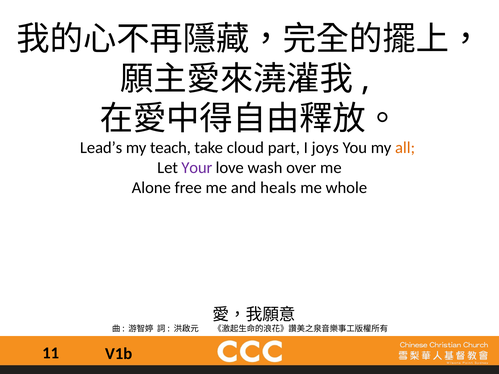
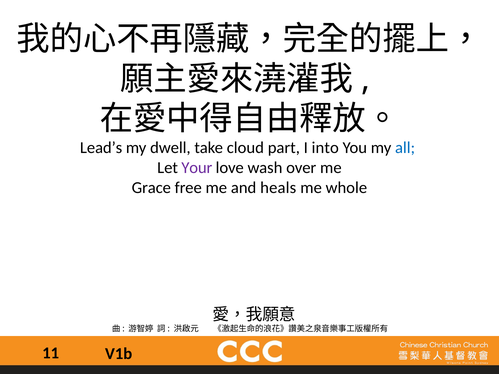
teach: teach -> dwell
joys: joys -> into
all colour: orange -> blue
Alone: Alone -> Grace
